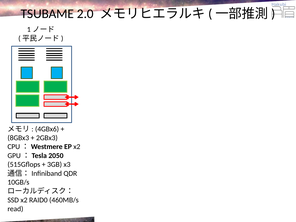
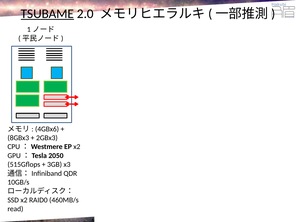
TSUBAME underline: none -> present
